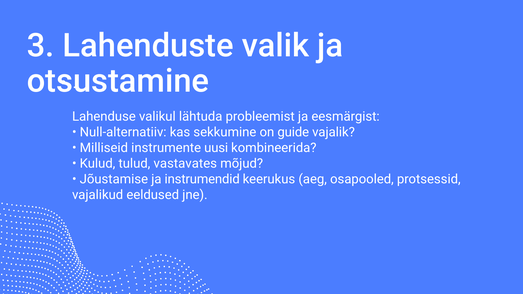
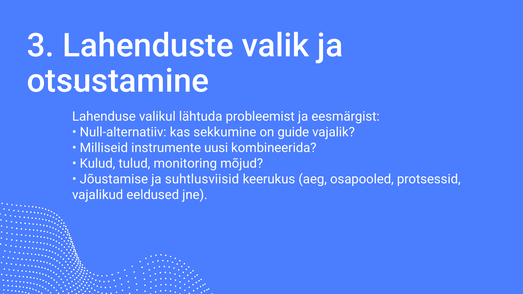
vastavates: vastavates -> monitoring
instrumendid: instrumendid -> suhtlusviisid
